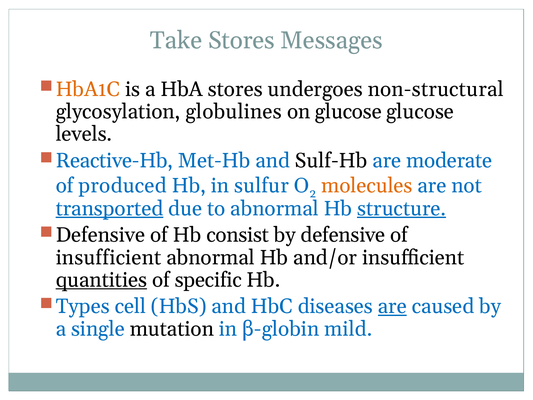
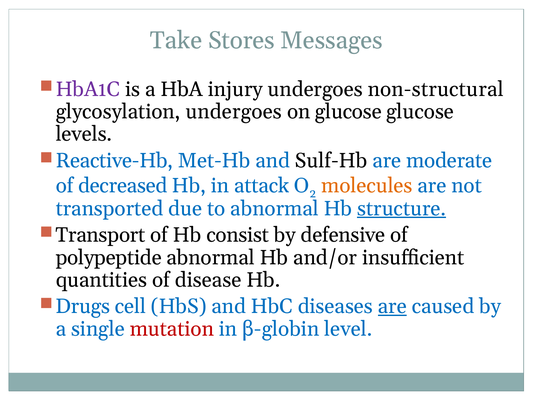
HbA1C colour: orange -> purple
HbA stores: stores -> injury
glycosylation globulines: globulines -> undergoes
produced: produced -> decreased
sulfur: sulfur -> attack
transported underline: present -> none
Defensive at (100, 235): Defensive -> Transport
insufficient at (108, 257): insufficient -> polypeptide
quantities underline: present -> none
specific: specific -> disease
Types: Types -> Drugs
mutation colour: black -> red
mild: mild -> level
